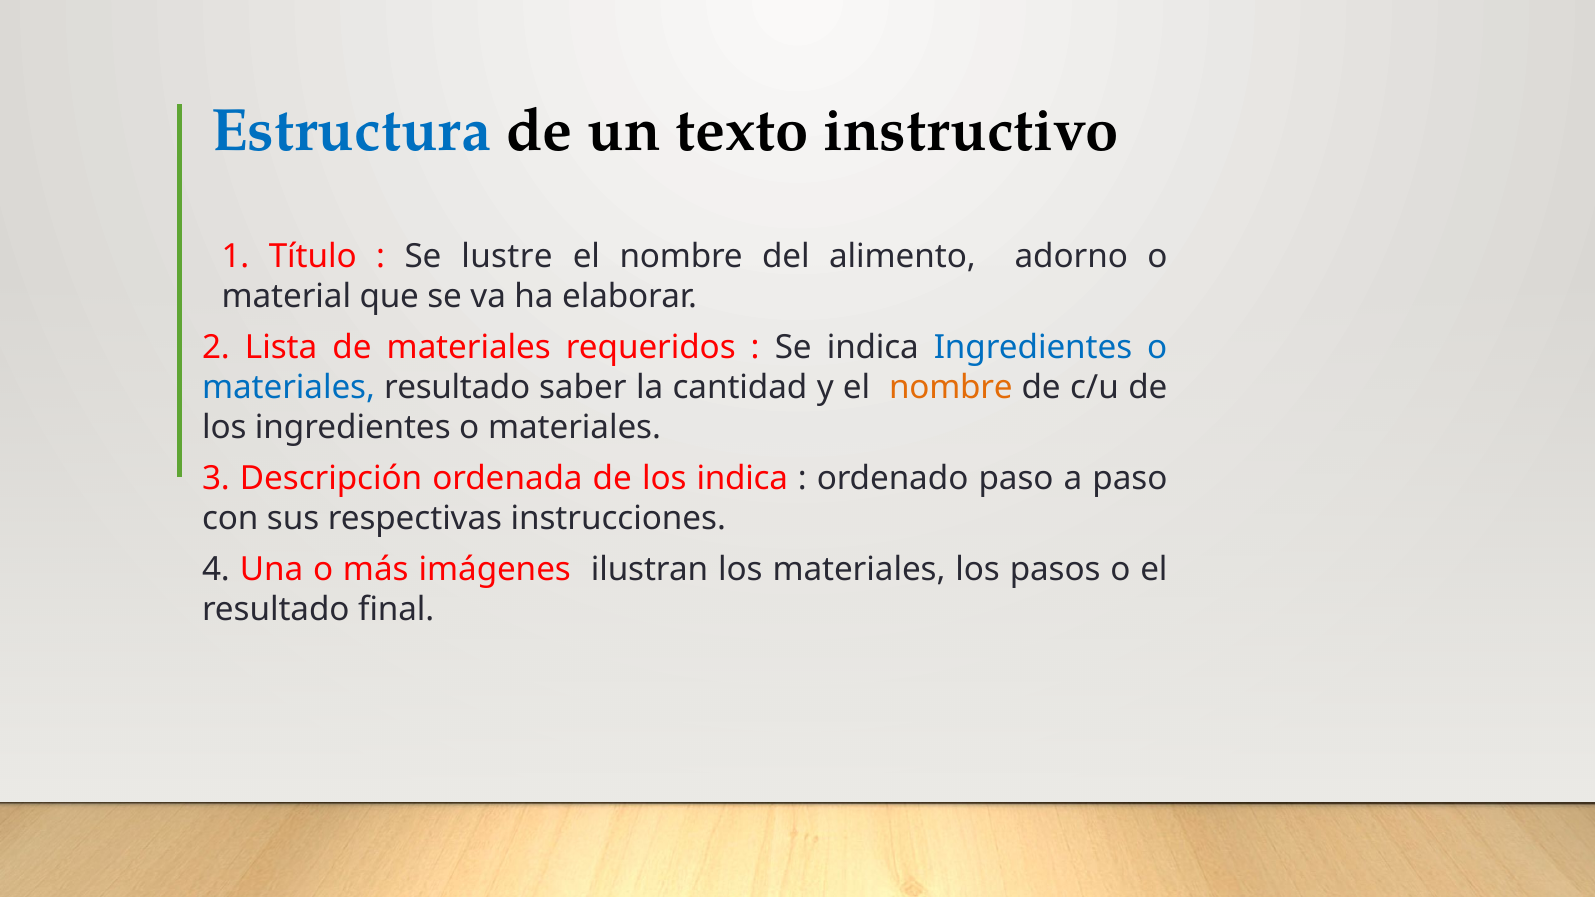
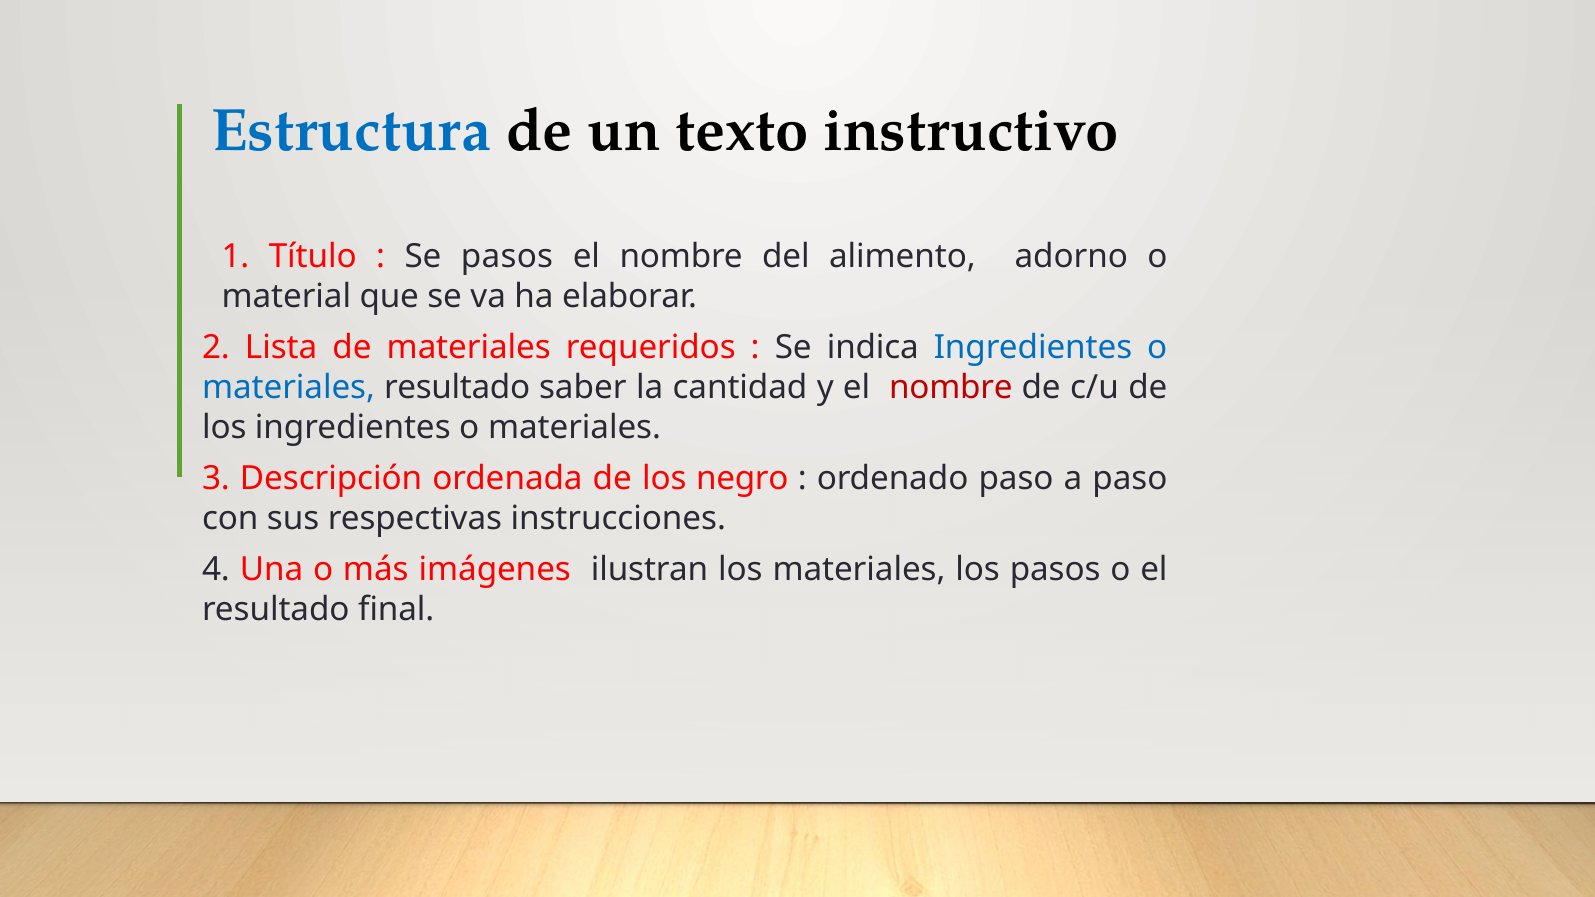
Se lustre: lustre -> pasos
nombre at (951, 388) colour: orange -> red
los indica: indica -> negro
